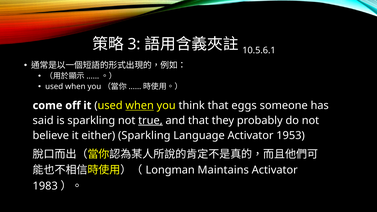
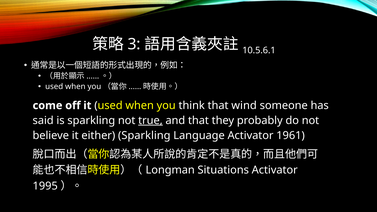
when at (140, 106) underline: present -> none
eggs: eggs -> wind
1953: 1953 -> 1961
Maintains: Maintains -> Situations
1983: 1983 -> 1995
